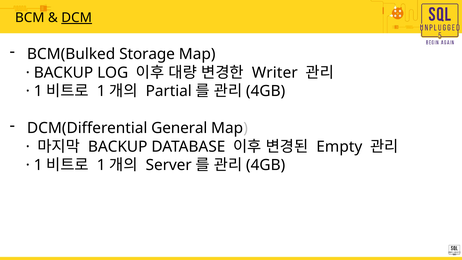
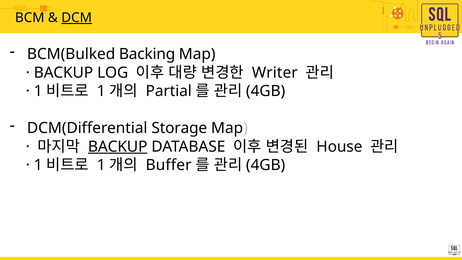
Storage: Storage -> Backing
General: General -> Storage
BACKUP at (118, 147) underline: none -> present
Empty: Empty -> House
Server: Server -> Buffer
